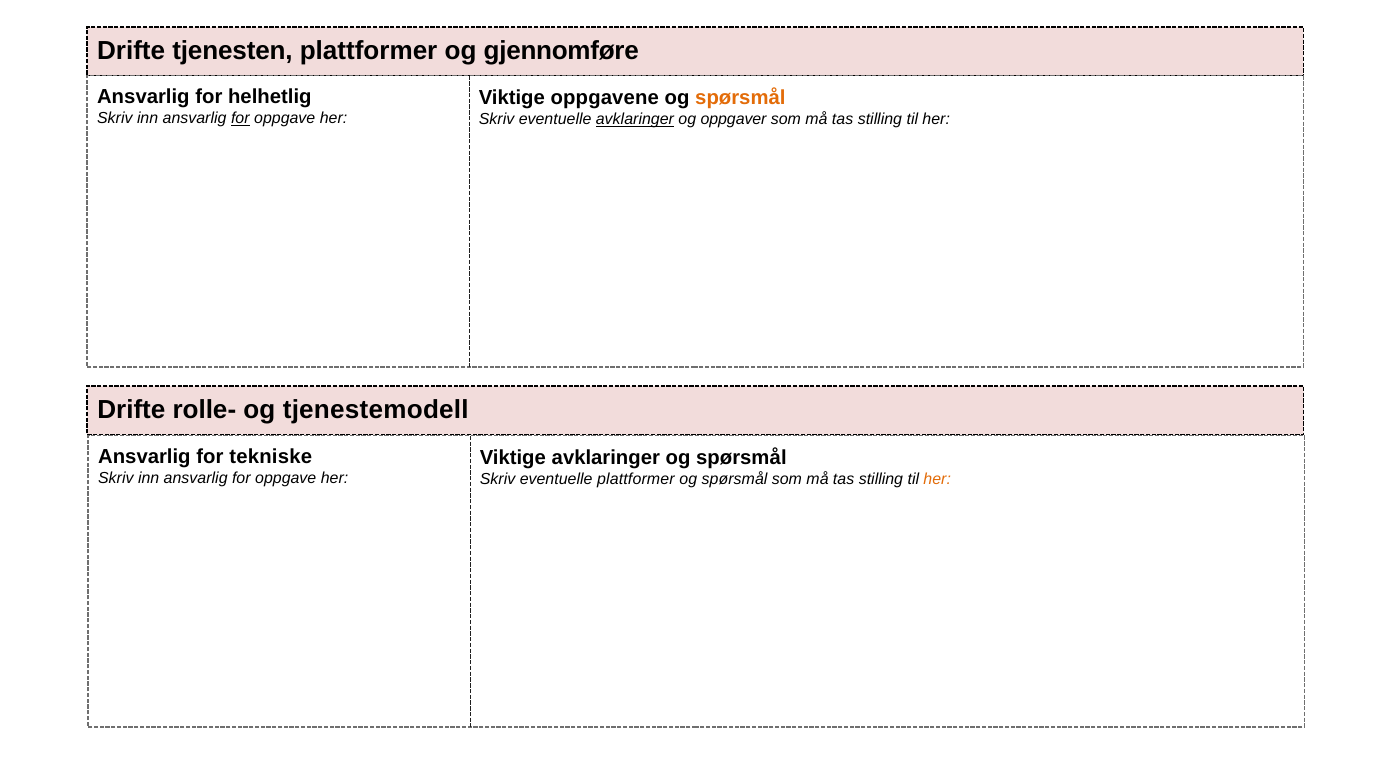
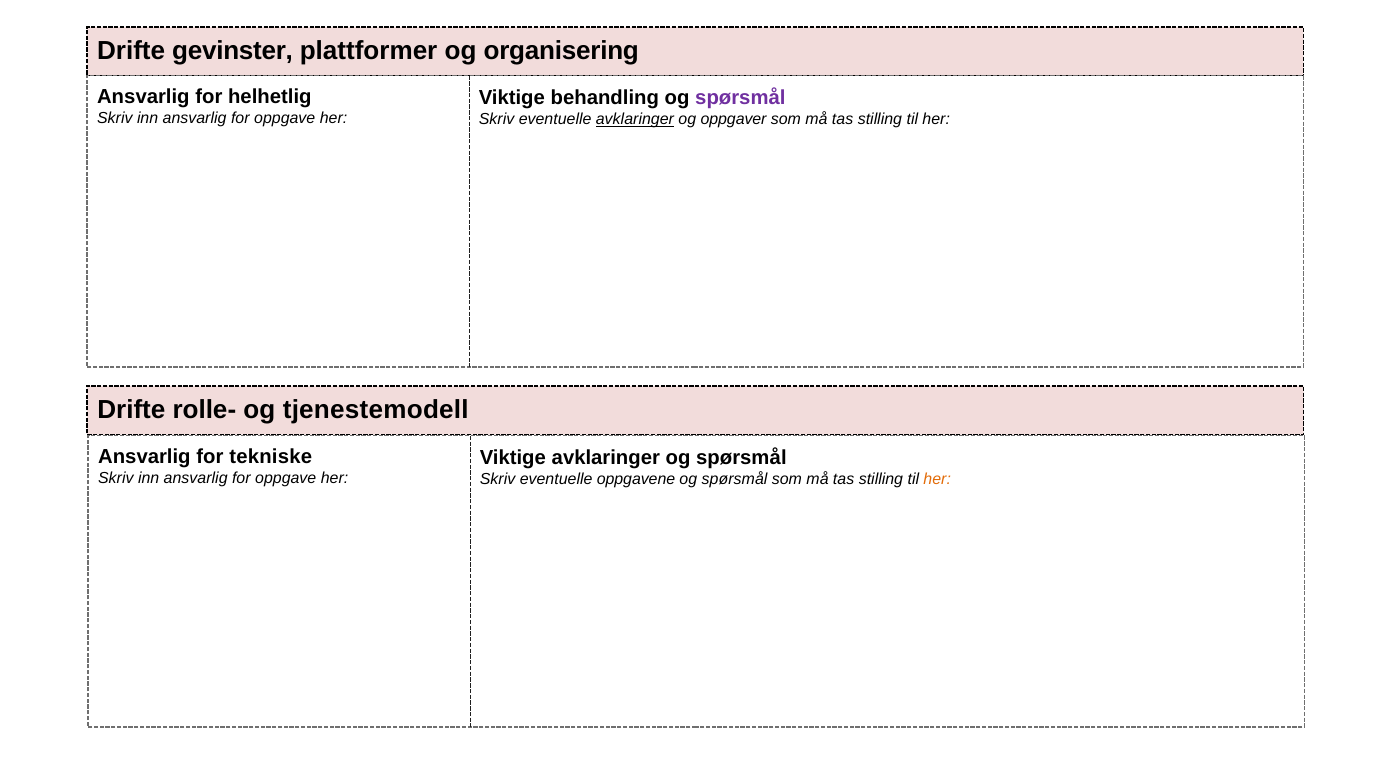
tjenesten: tjenesten -> gevinster
gjennomføre: gjennomføre -> organisering
oppgavene: oppgavene -> behandling
spørsmål at (740, 98) colour: orange -> purple
for at (240, 118) underline: present -> none
eventuelle plattformer: plattformer -> oppgavene
